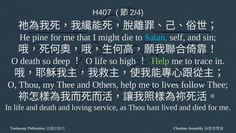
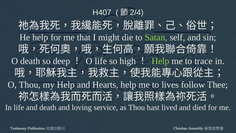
He pine: pine -> help
Satan colour: light blue -> light green
my Thee: Thee -> Help
Others: Others -> Hearts
